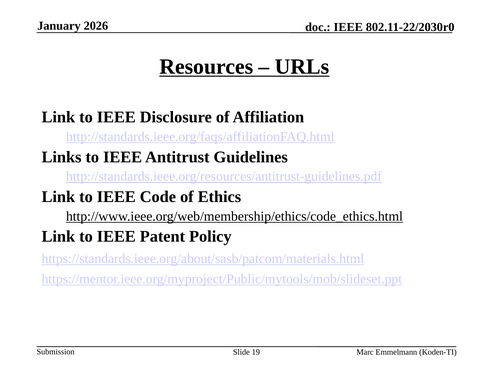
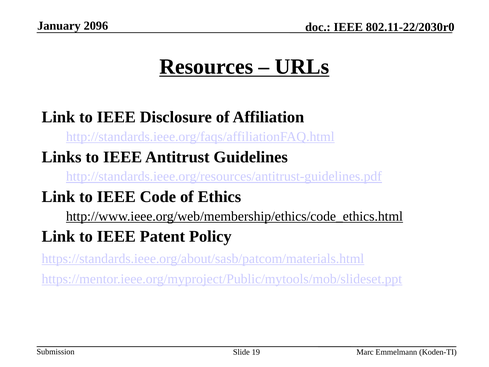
2026: 2026 -> 2096
